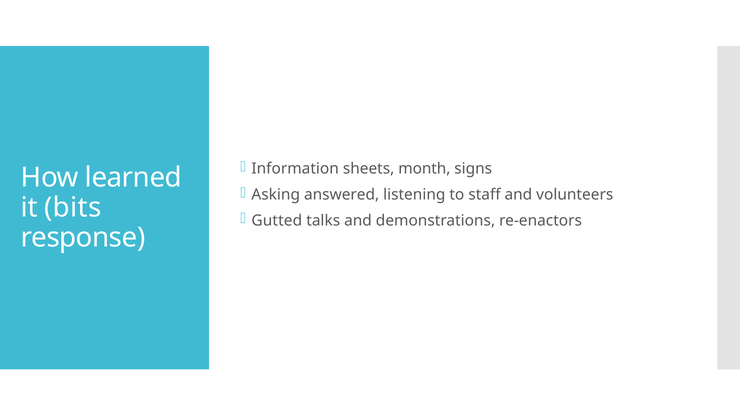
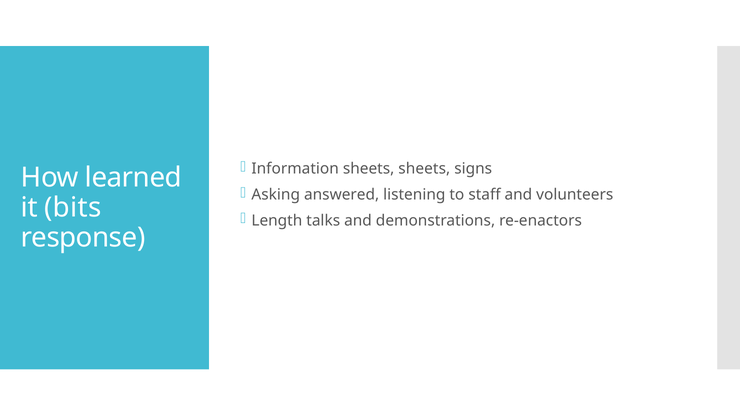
sheets month: month -> sheets
Gutted: Gutted -> Length
